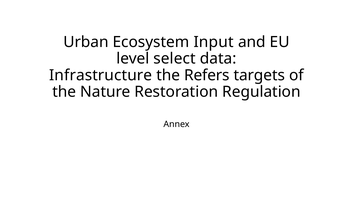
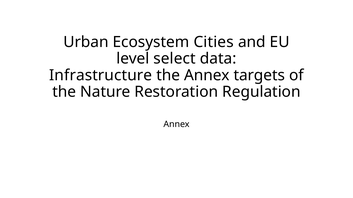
Input: Input -> Cities
the Refers: Refers -> Annex
